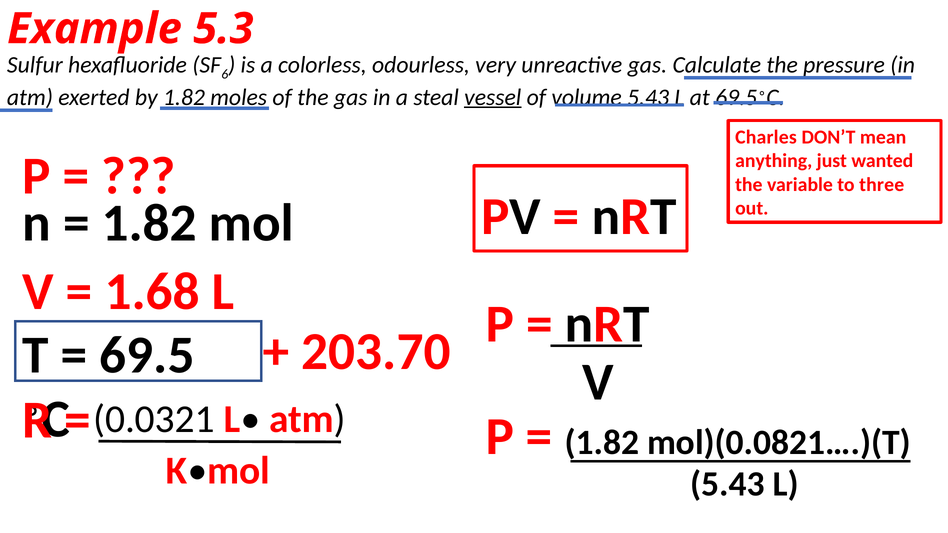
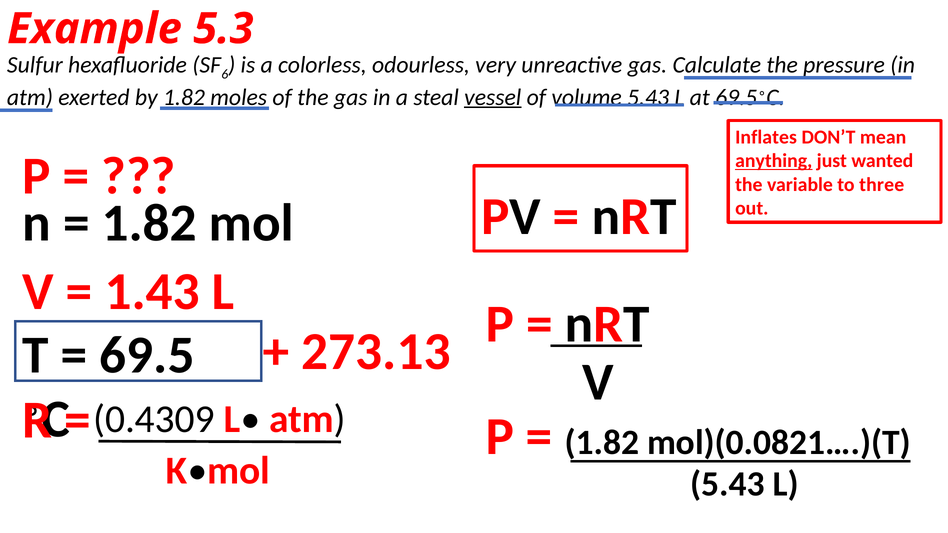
Charles: Charles -> Inflates
anything underline: none -> present
1.68: 1.68 -> 1.43
203.70: 203.70 -> 273.13
0.0321: 0.0321 -> 0.4309
